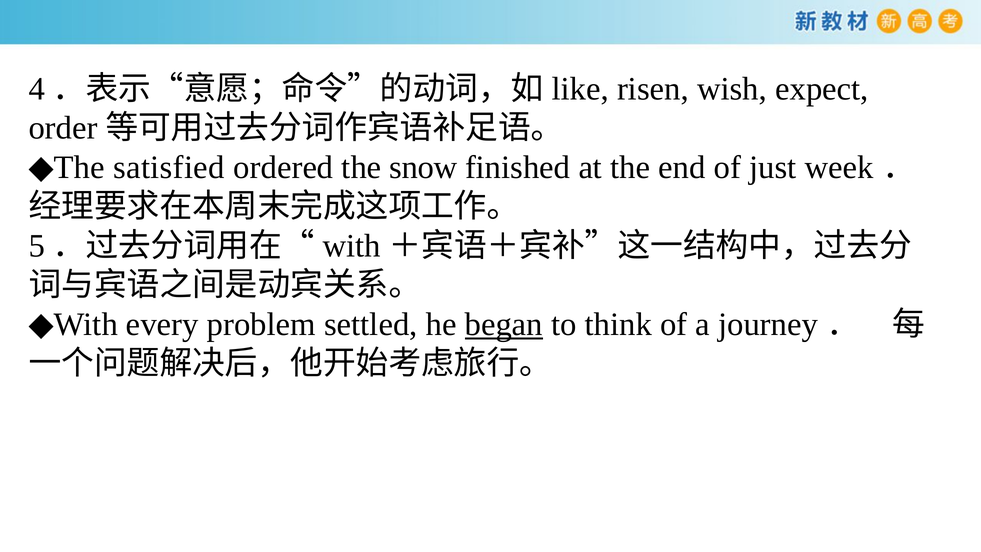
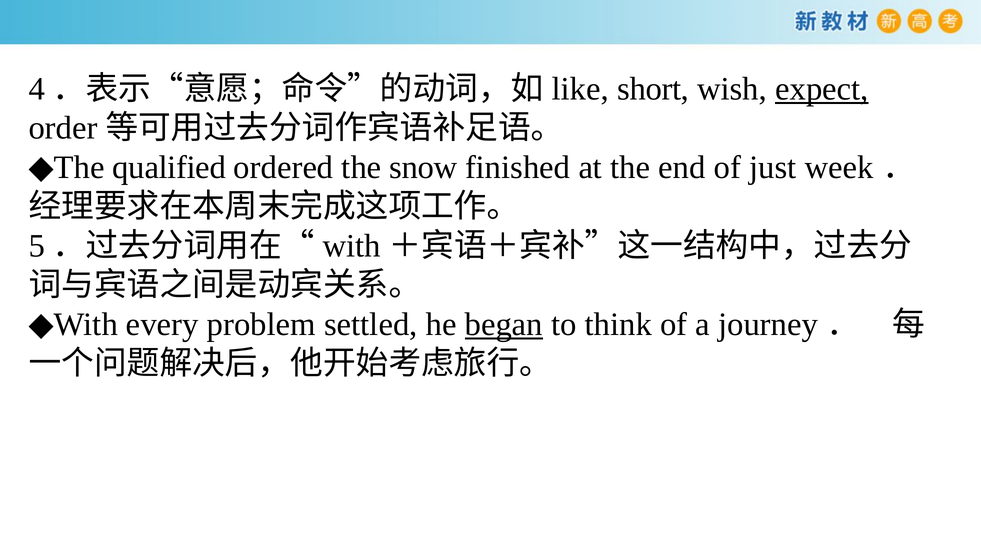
risen: risen -> short
expect underline: none -> present
satisfied: satisfied -> qualified
